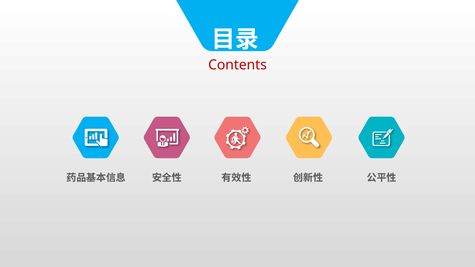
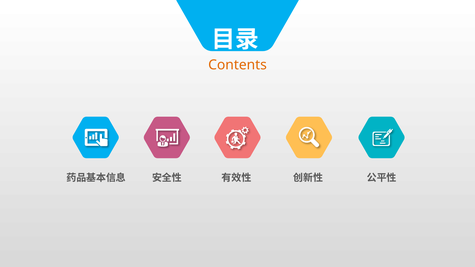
Contents colour: red -> orange
